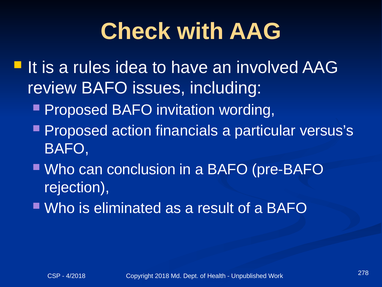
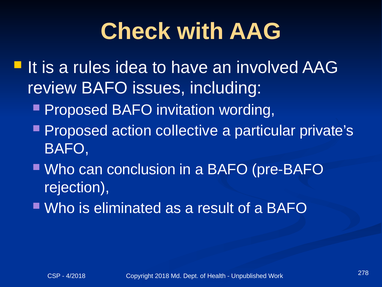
financials: financials -> collective
versus’s: versus’s -> private’s
